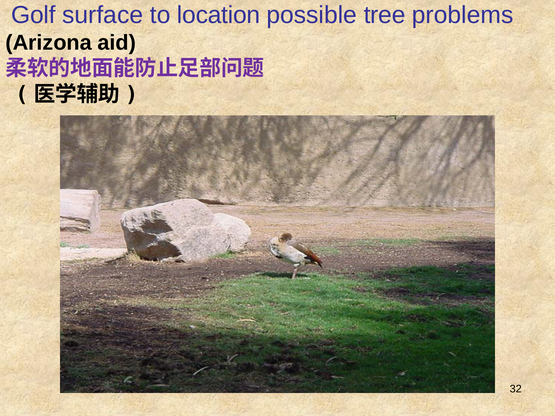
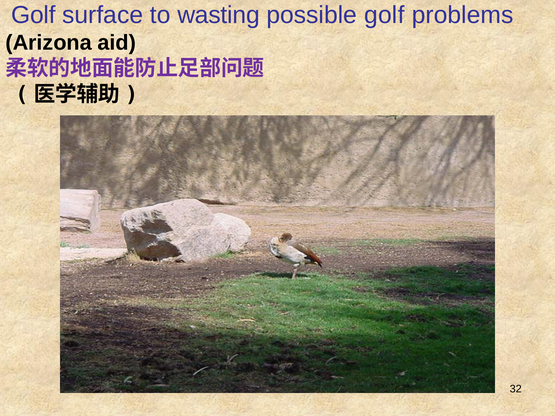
location: location -> wasting
possible tree: tree -> golf
